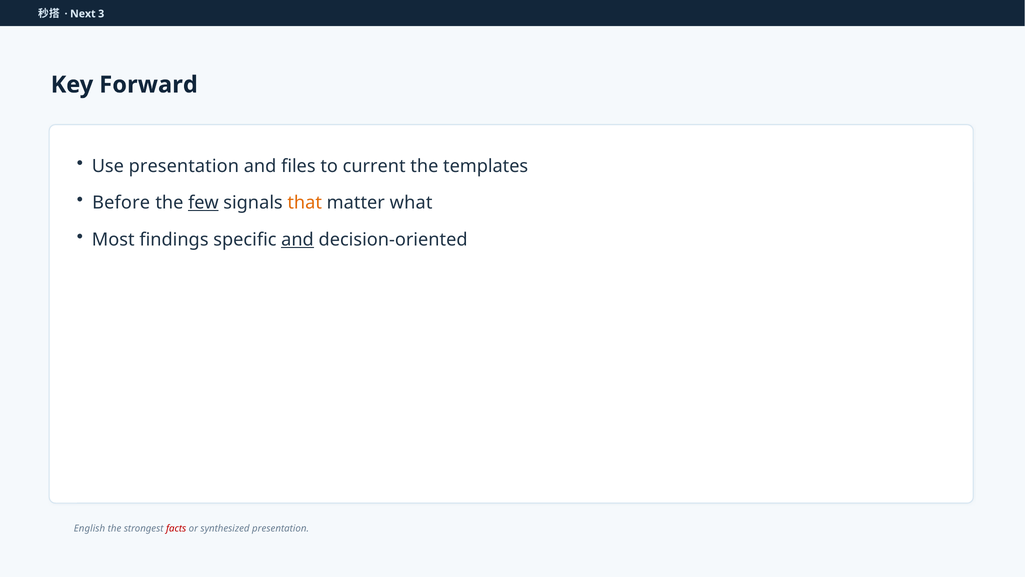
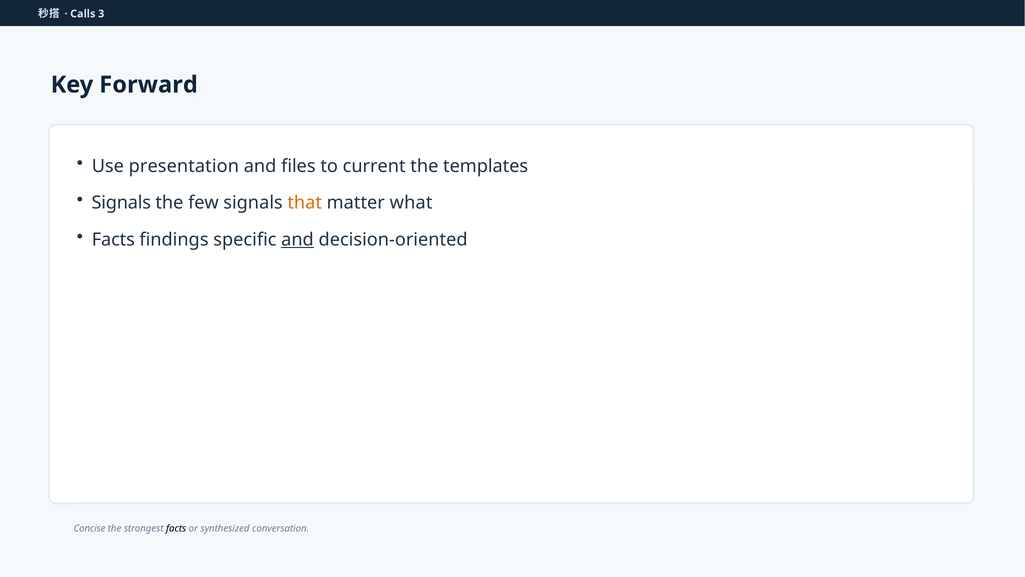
Next: Next -> Calls
Before at (121, 203): Before -> Signals
few underline: present -> none
Most at (113, 239): Most -> Facts
English: English -> Concise
facts at (176, 528) colour: red -> black
synthesized presentation: presentation -> conversation
